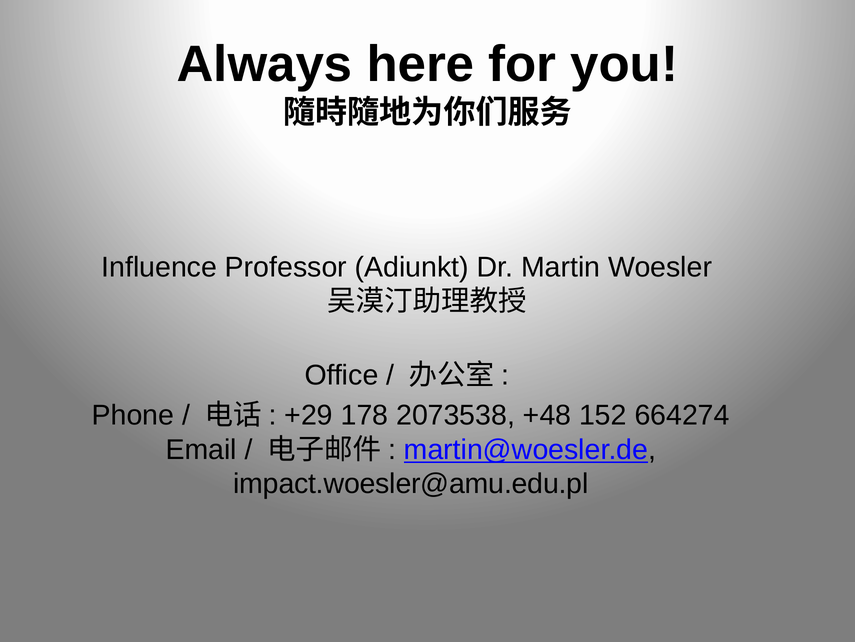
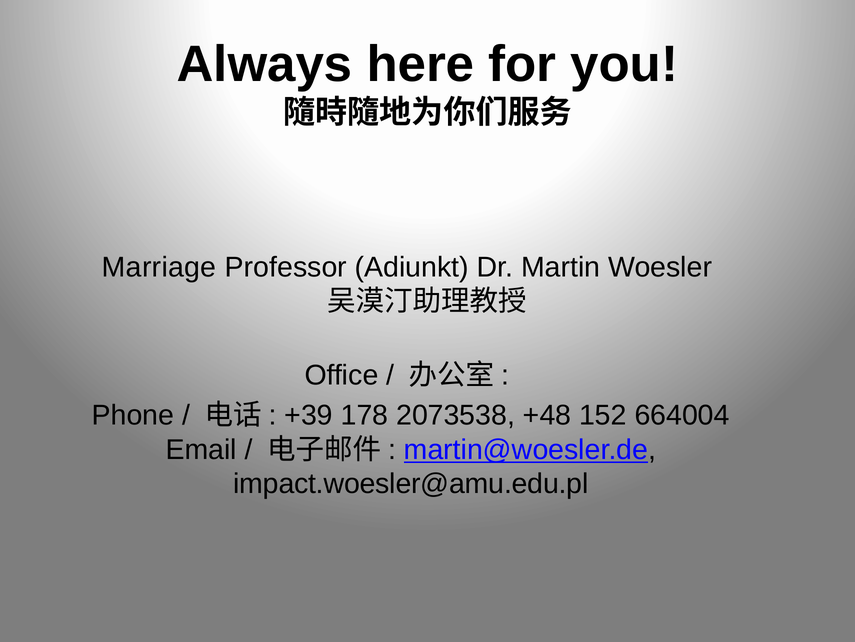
Influence: Influence -> Marriage
+29: +29 -> +39
664274: 664274 -> 664004
